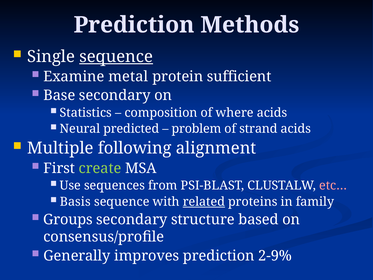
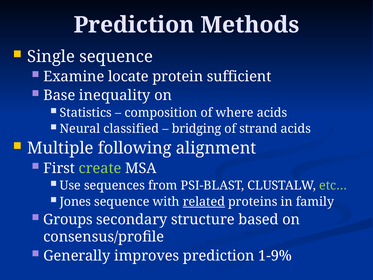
sequence at (116, 56) underline: present -> none
metal: metal -> locate
Base secondary: secondary -> inequality
predicted: predicted -> classified
problem: problem -> bridging
etc… colour: pink -> light green
Basis: Basis -> Jones
2-9%: 2-9% -> 1-9%
